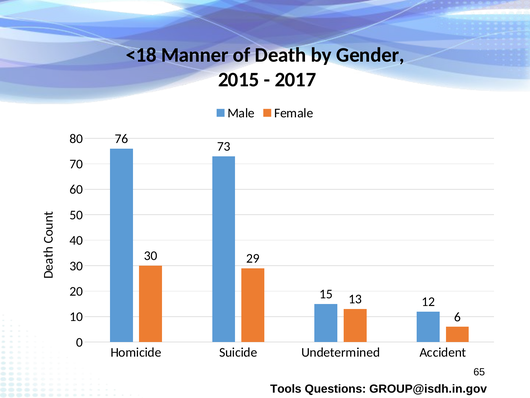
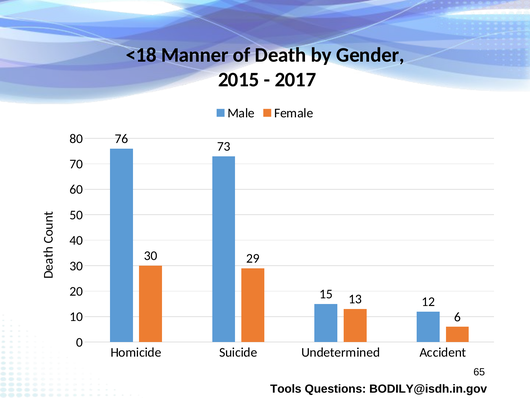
GROUP@isdh.in.gov: GROUP@isdh.in.gov -> BODILY@isdh.in.gov
